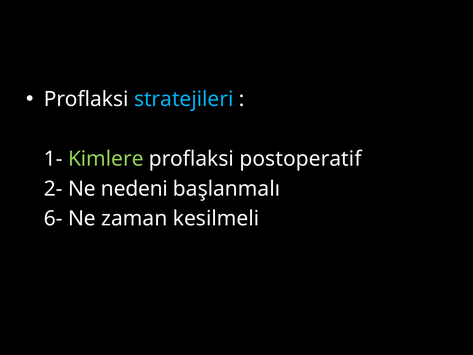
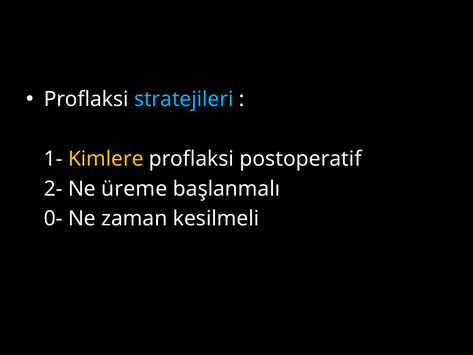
Kimlere colour: light green -> yellow
nedeni: nedeni -> üreme
6-: 6- -> 0-
